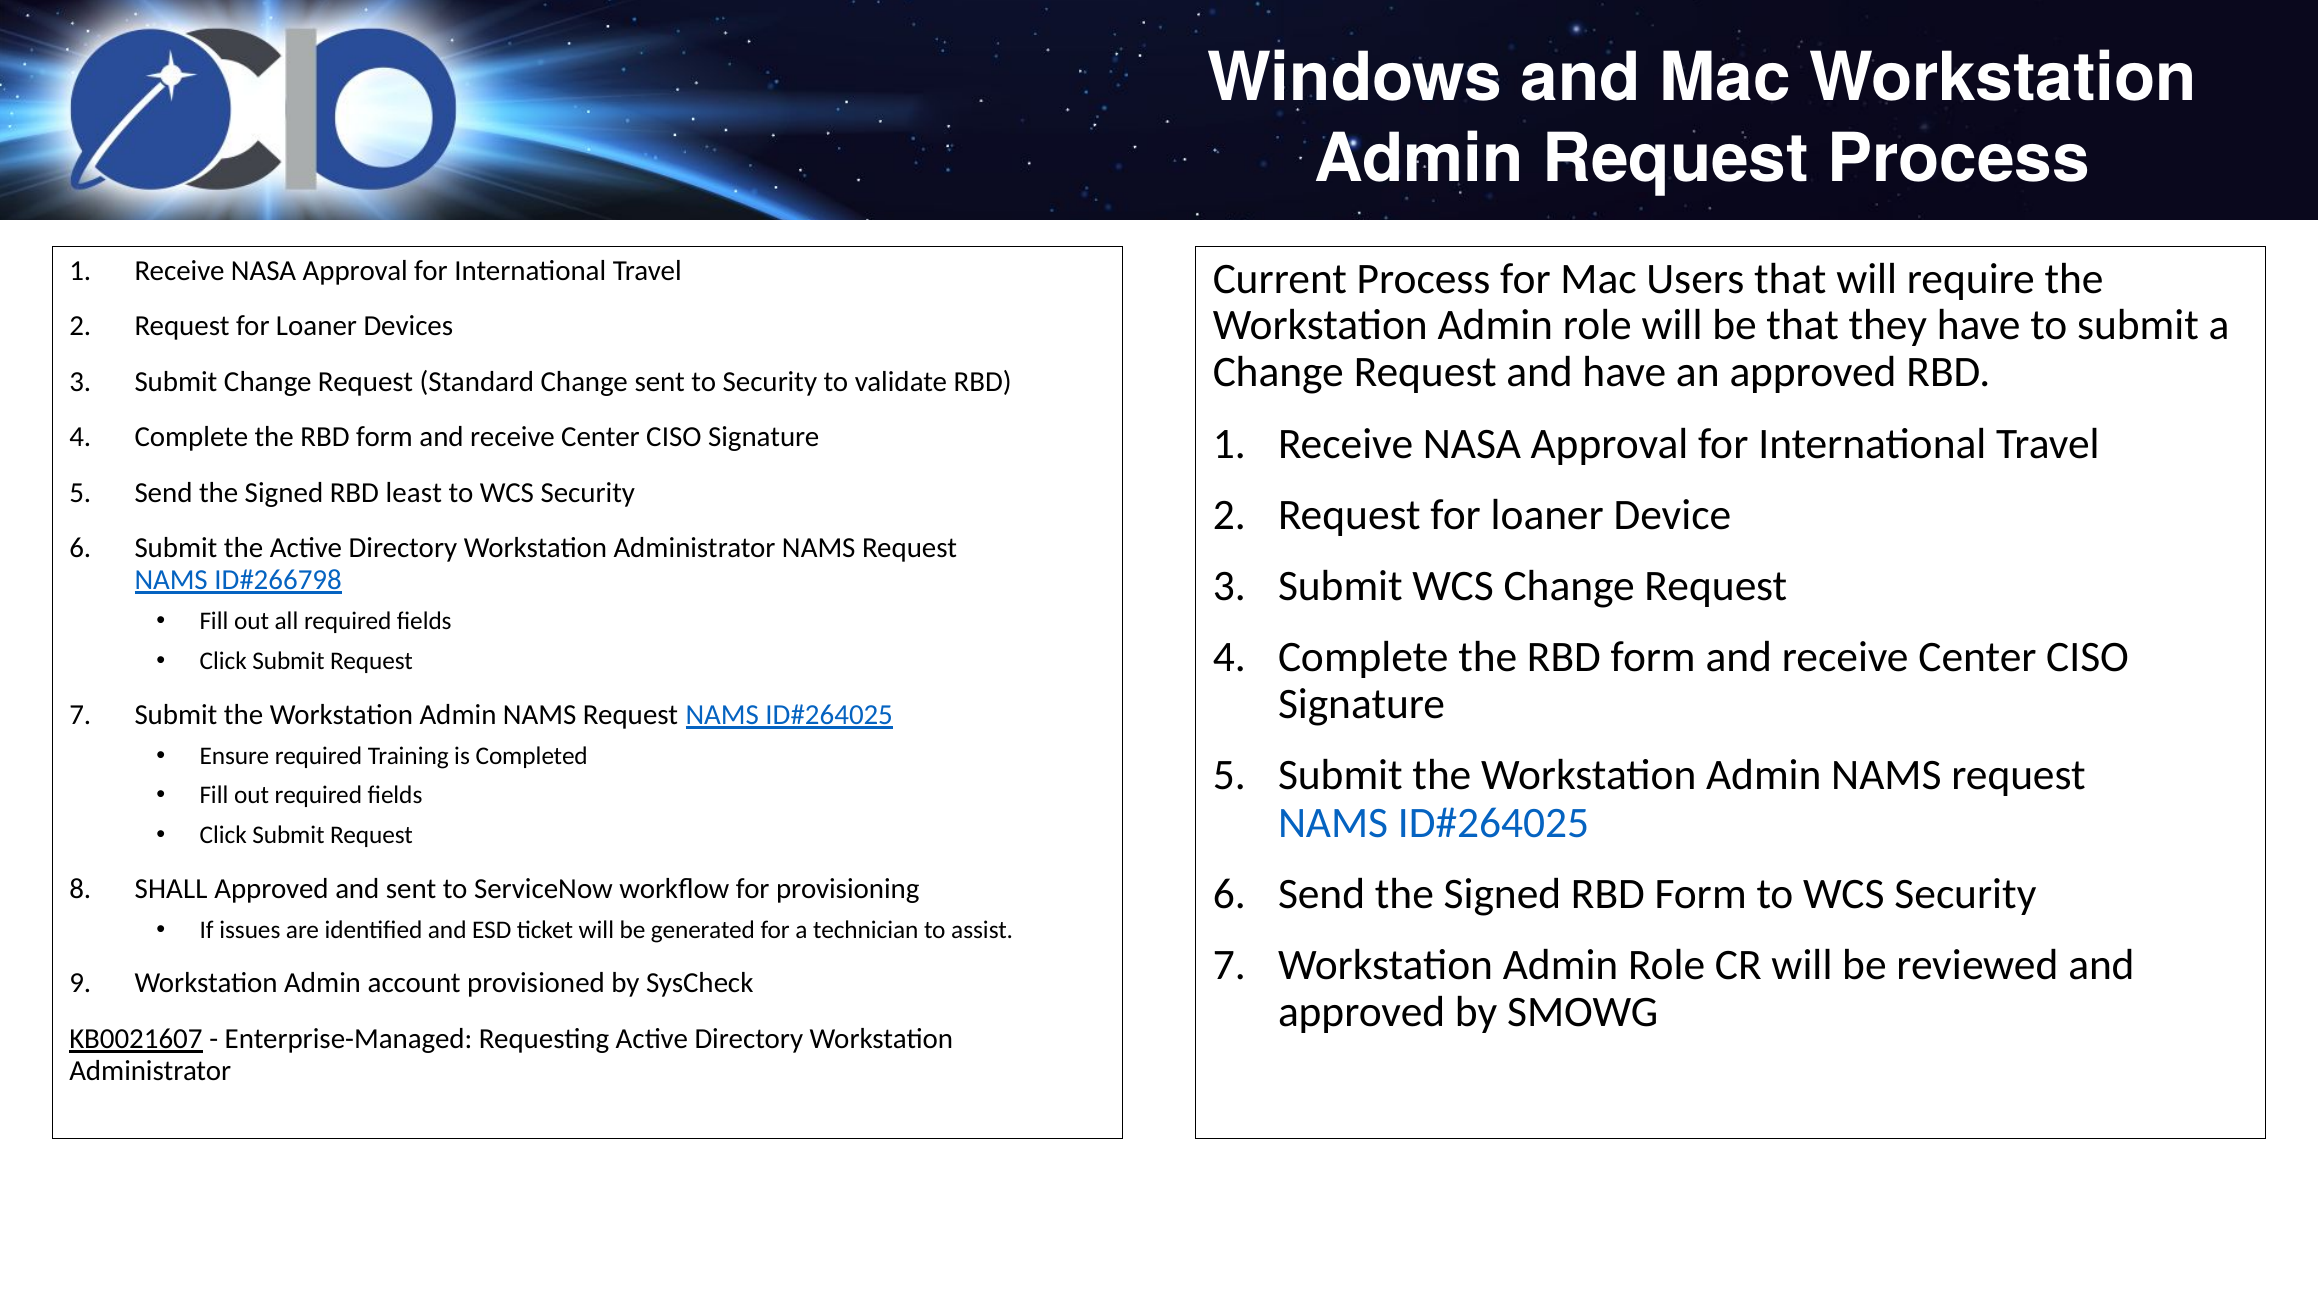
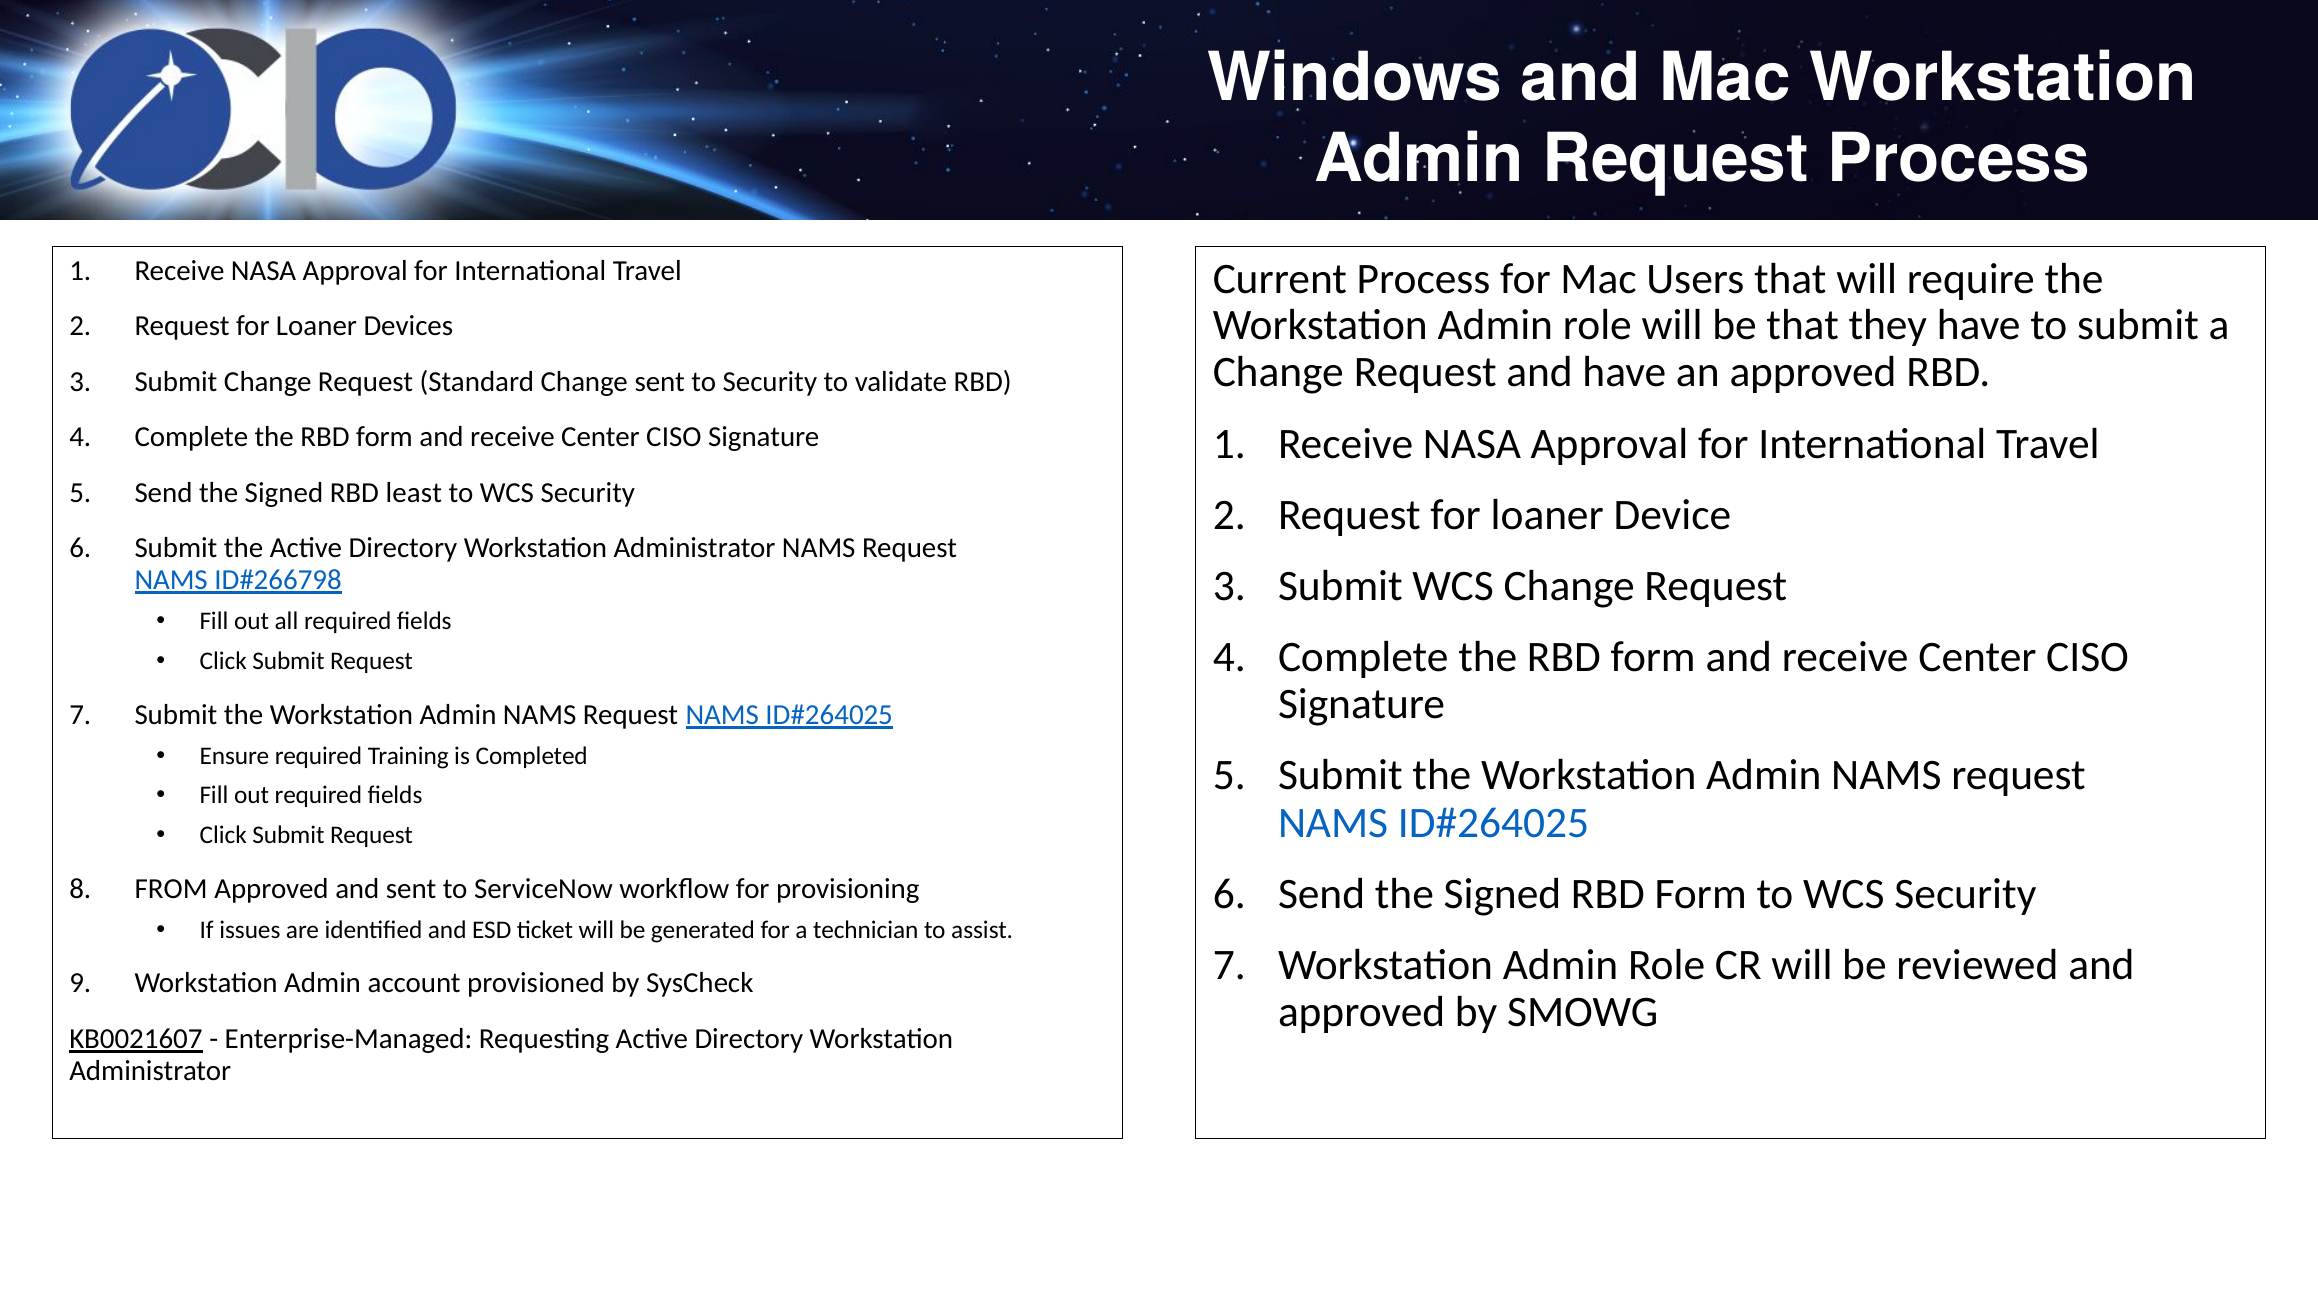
SHALL: SHALL -> FROM
